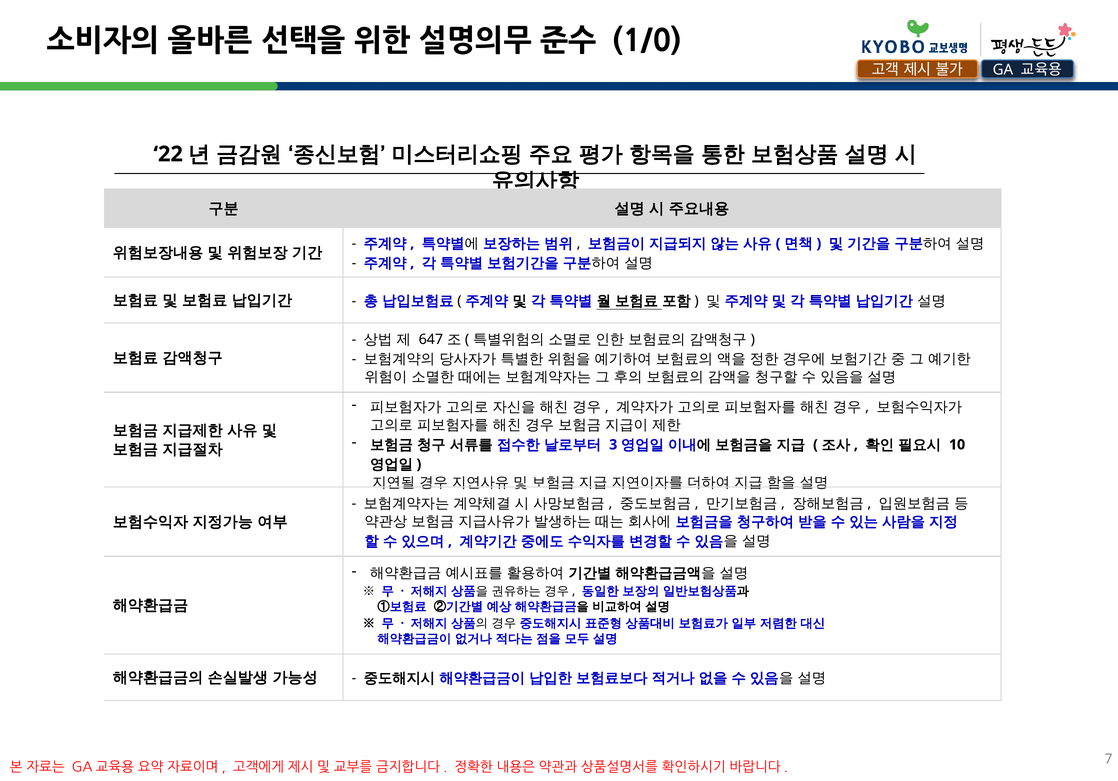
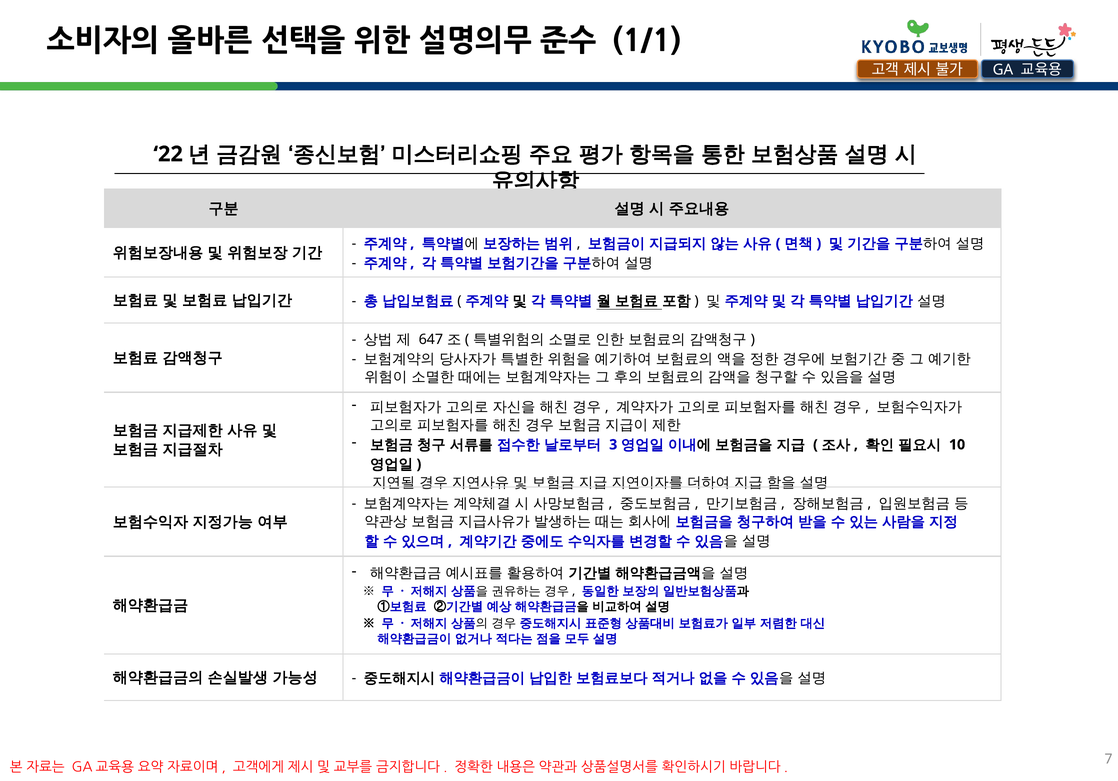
1/0: 1/0 -> 1/1
